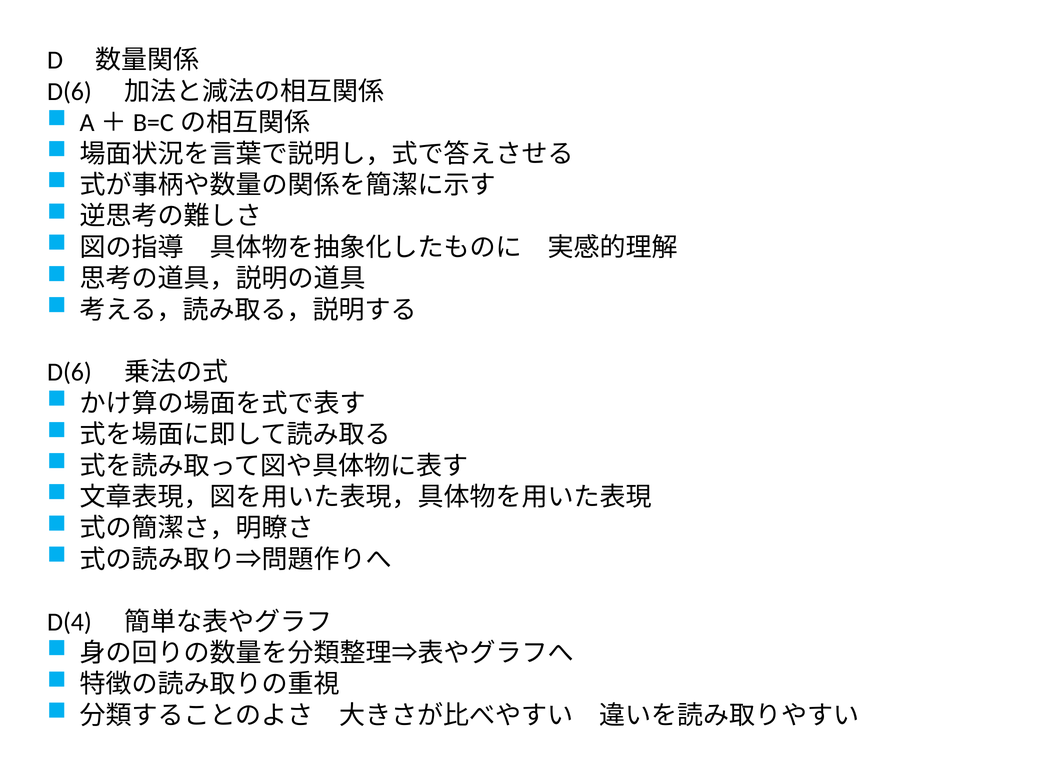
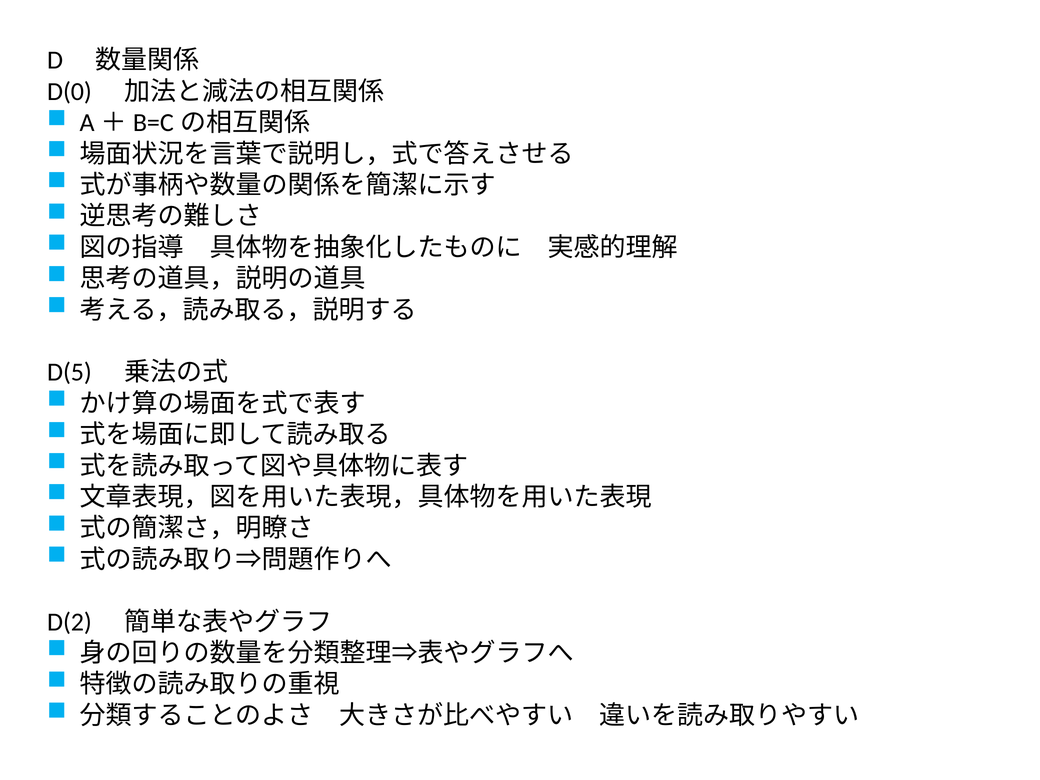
D(6 at (69, 92): D(6 -> D(0
D(6 at (69, 372): D(6 -> D(5
D(4: D(4 -> D(2
